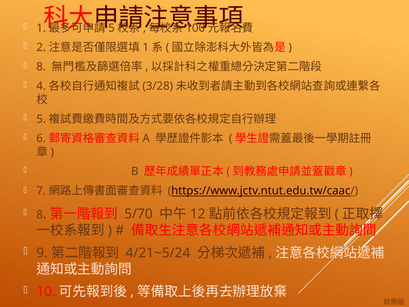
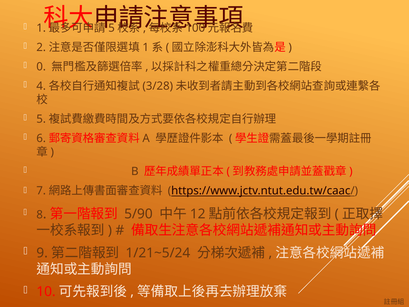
8 at (41, 67): 8 -> 0
5/70: 5/70 -> 5/90
4/21~5/24: 4/21~5/24 -> 1/21~5/24
